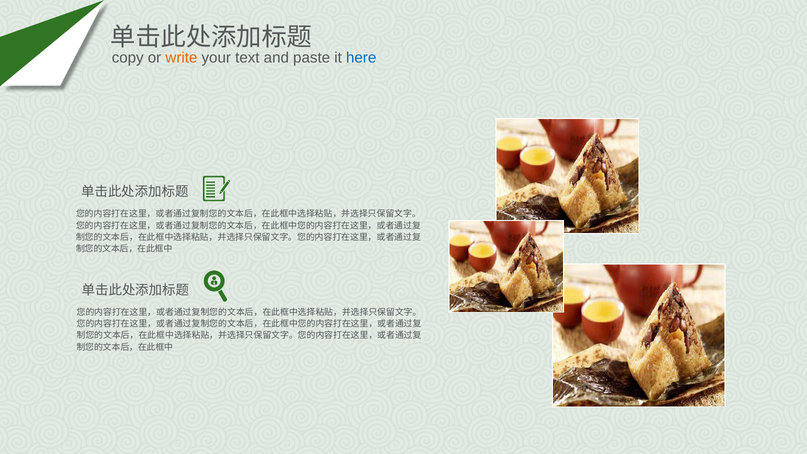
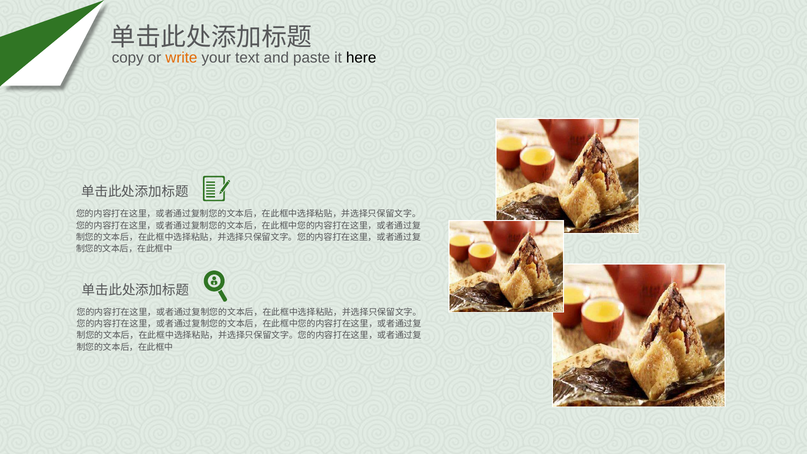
here colour: blue -> black
